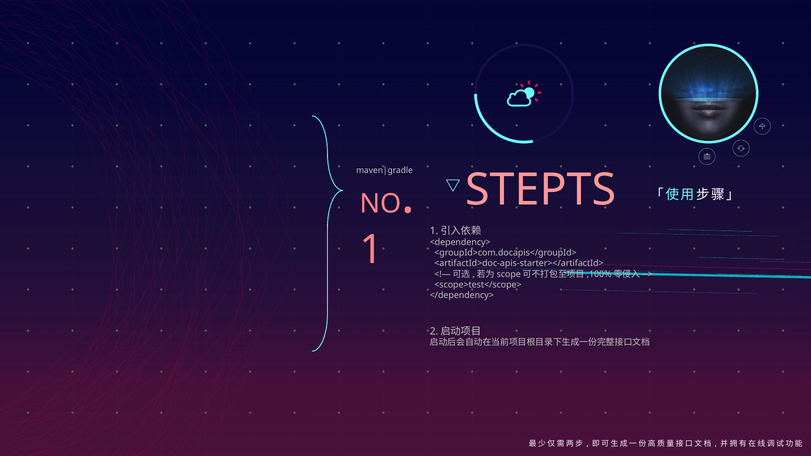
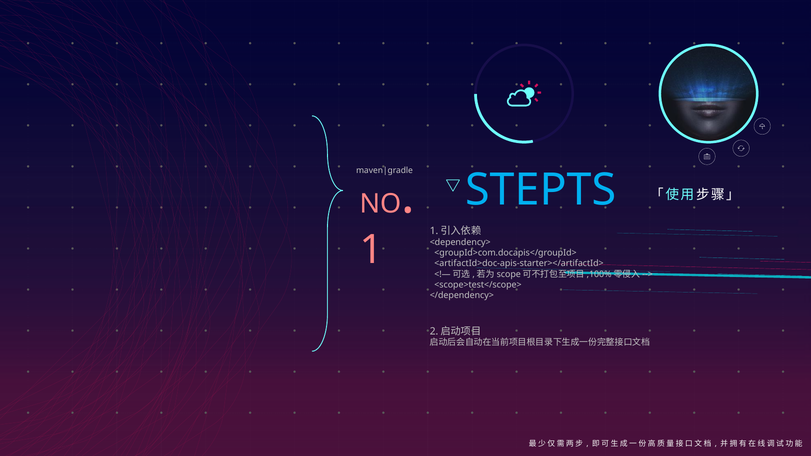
STEPTS colour: pink -> light blue
